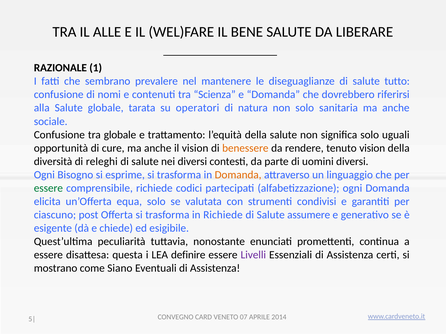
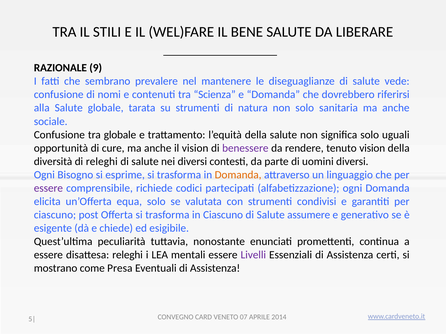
ALLE: ALLE -> STILI
1: 1 -> 9
tutto: tutto -> vede
su operatori: operatori -> strumenti
benessere colour: orange -> purple
essere at (48, 188) colour: green -> purple
in Richiede: Richiede -> Ciascuno
disattesa questa: questa -> releghi
definire: definire -> mentali
Siano: Siano -> Presa
